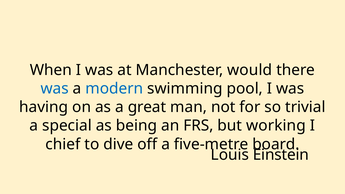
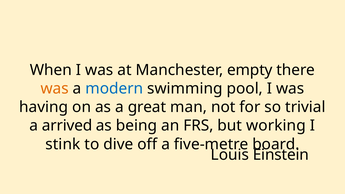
would: would -> empty
was at (55, 89) colour: blue -> orange
special: special -> arrived
chief: chief -> stink
